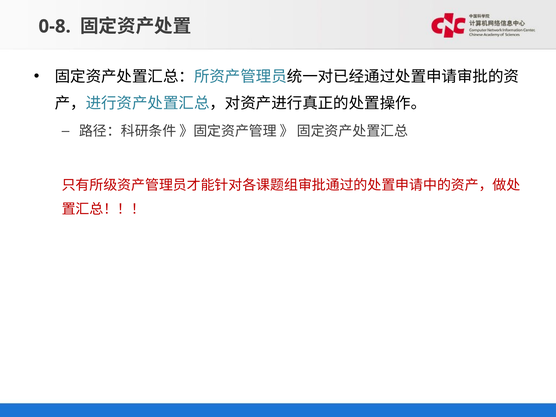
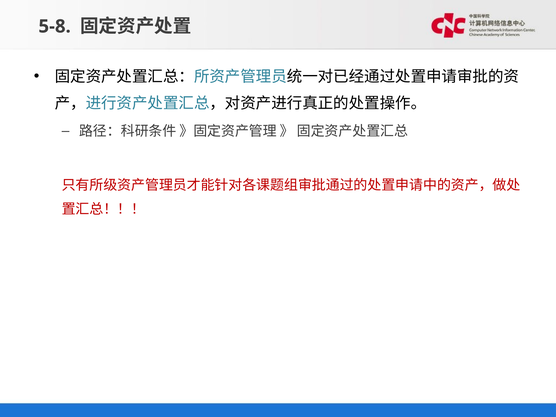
0-8: 0-8 -> 5-8
